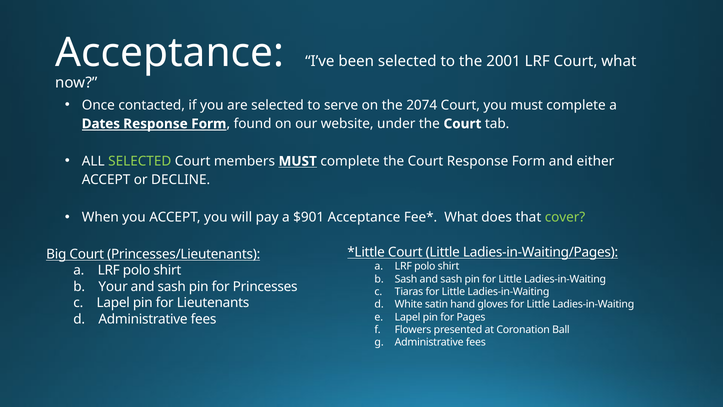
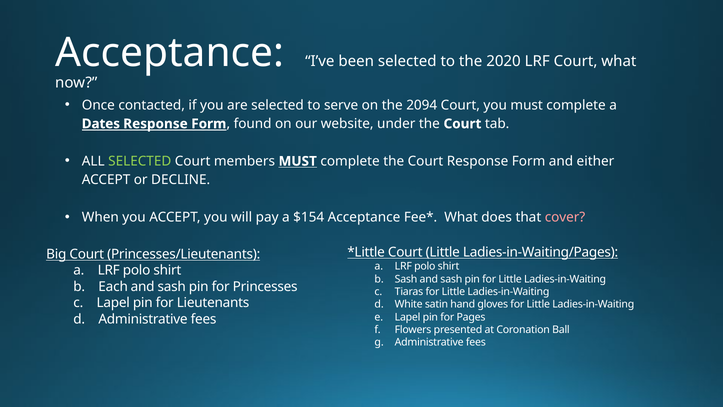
2001: 2001 -> 2020
2074: 2074 -> 2094
$901: $901 -> $154
cover colour: light green -> pink
Your: Your -> Each
